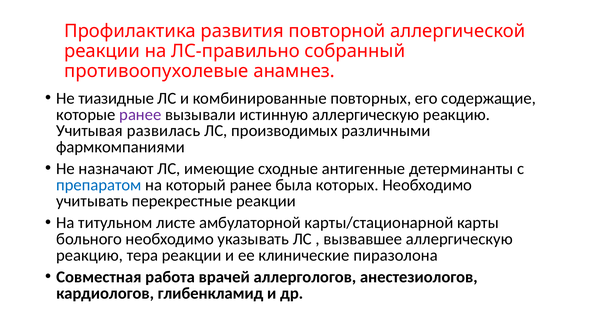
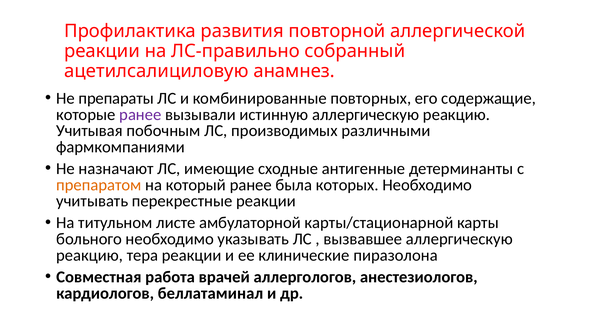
противоопухолевые: противоопухолевые -> ацетилсалициловую
тиазидные: тиазидные -> препараты
развилась: развилась -> побочным
препаратом colour: blue -> orange
глибенкламид: глибенкламид -> беллатаминал
